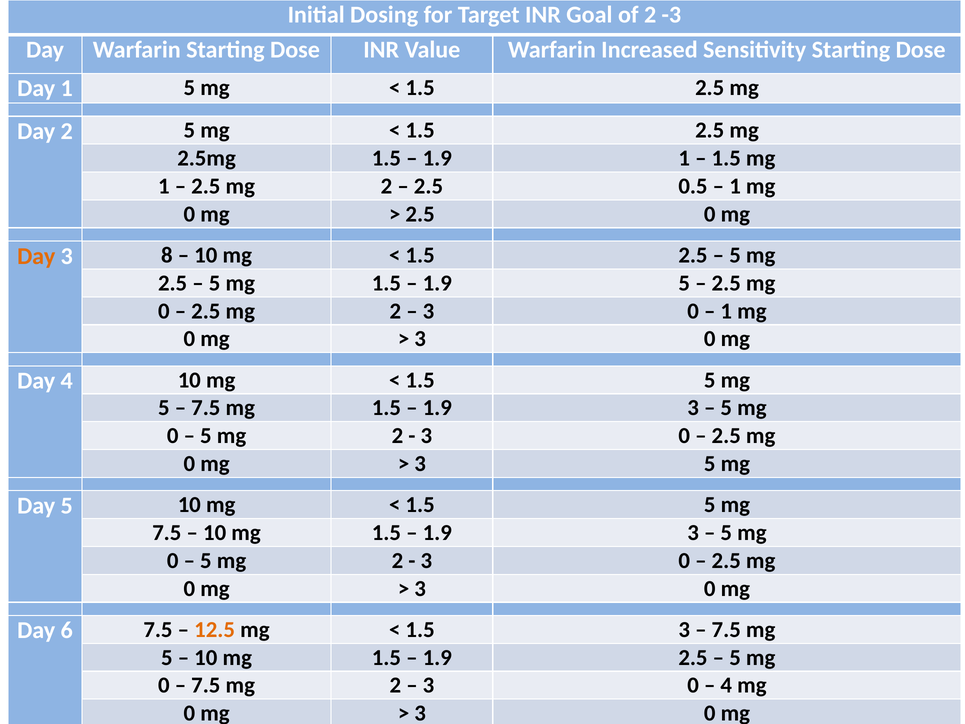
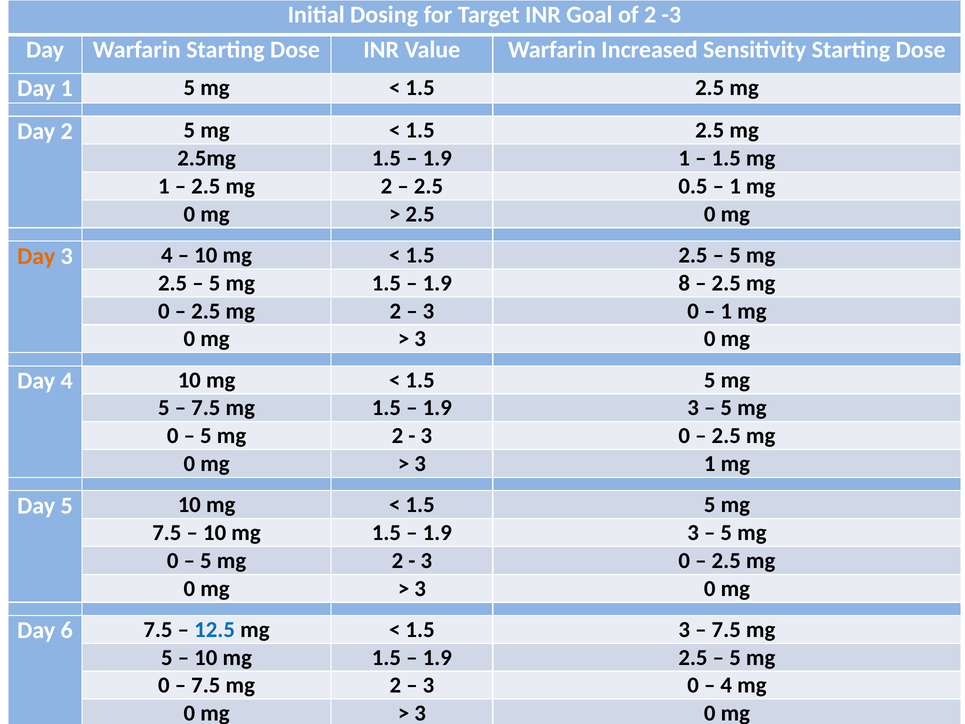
3 8: 8 -> 4
1.9 5: 5 -> 8
3 5: 5 -> 1
12.5 colour: orange -> blue
